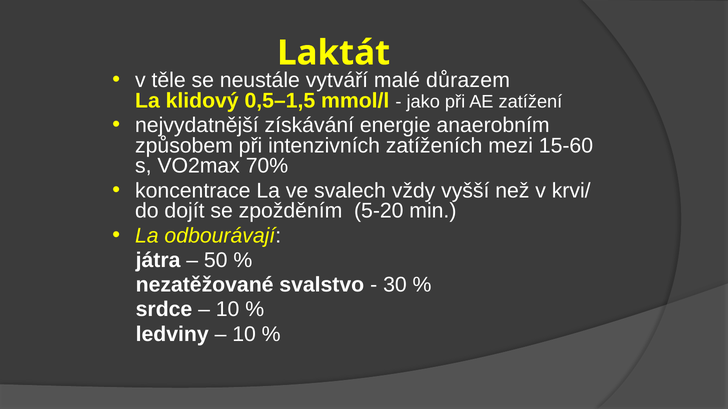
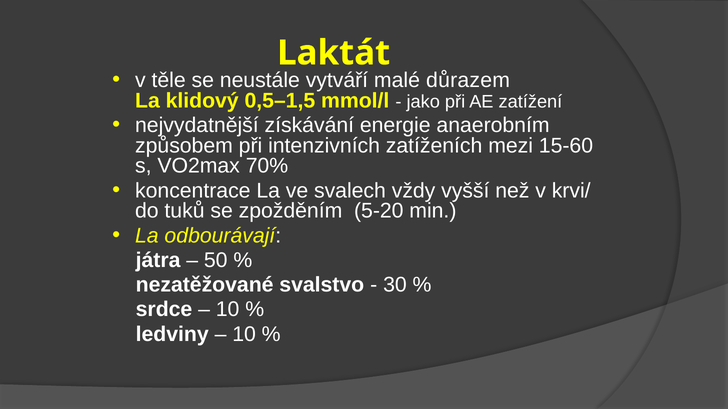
dojít: dojít -> tuků
